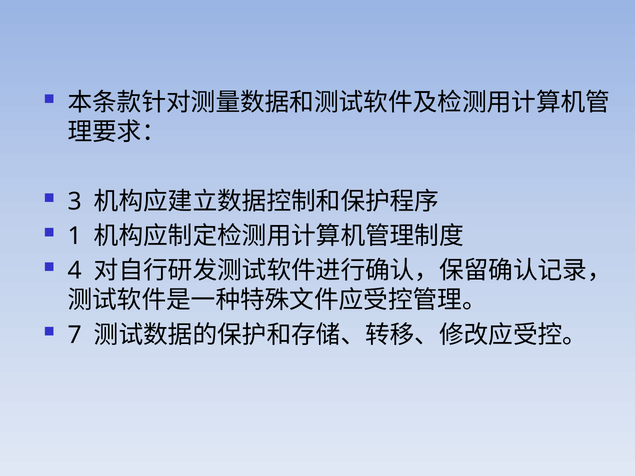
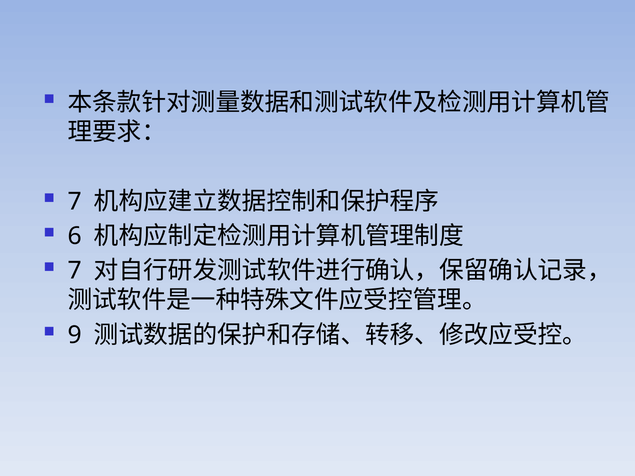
3 at (75, 202): 3 -> 7
1: 1 -> 6
4 at (75, 271): 4 -> 7
7: 7 -> 9
